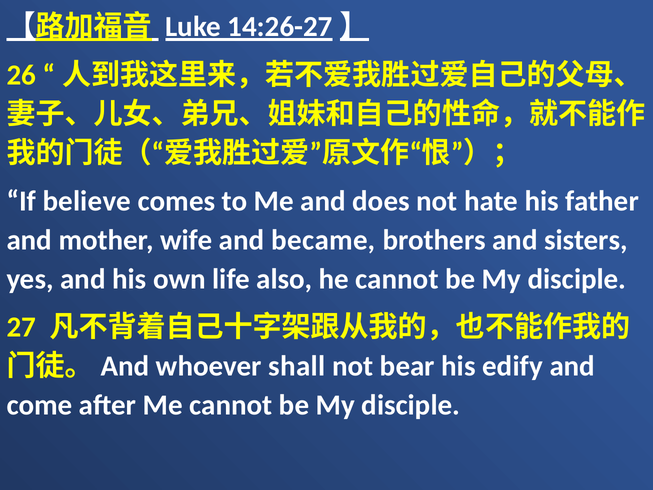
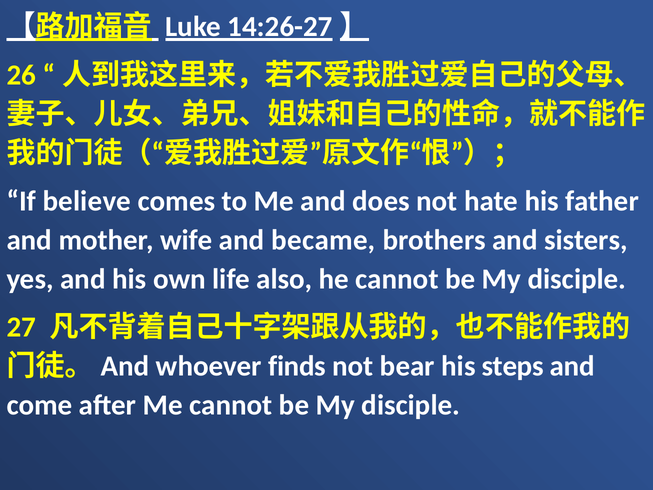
shall: shall -> finds
edify: edify -> steps
